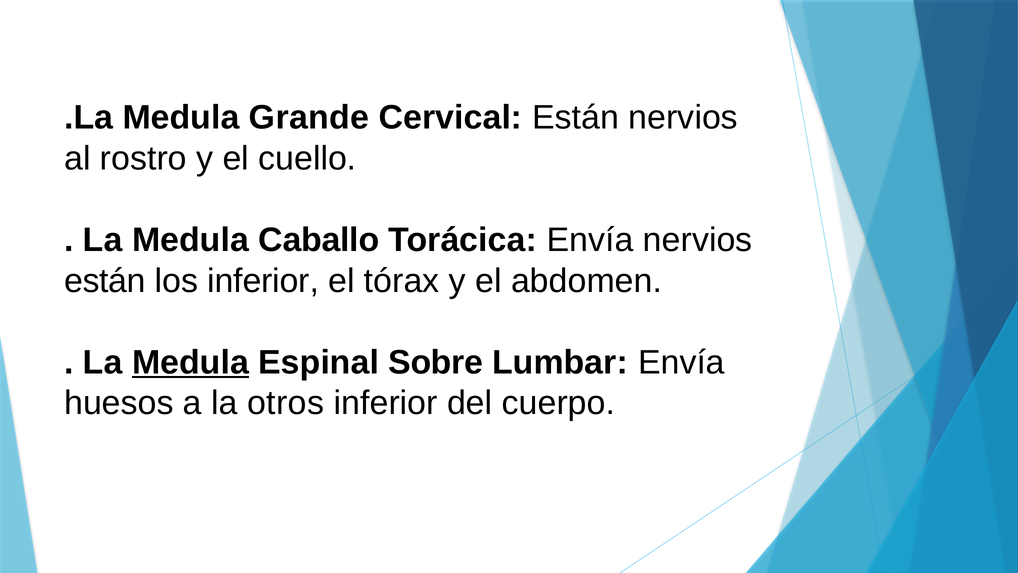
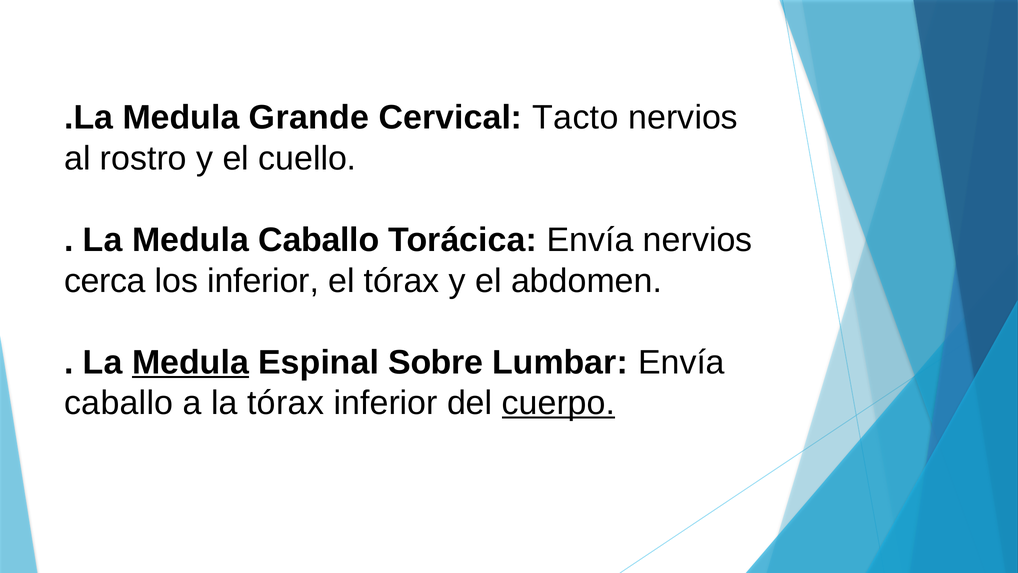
Cervical Están: Están -> Tacto
están at (105, 281): están -> cerca
huesos at (119, 403): huesos -> caballo
la otros: otros -> tórax
cuerpo underline: none -> present
